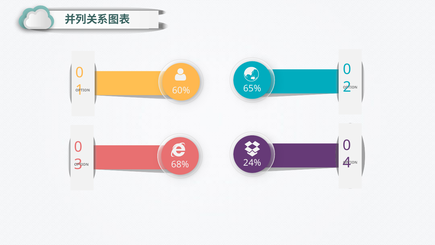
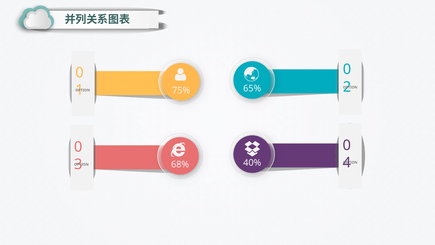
60%: 60% -> 75%
24%: 24% -> 40%
